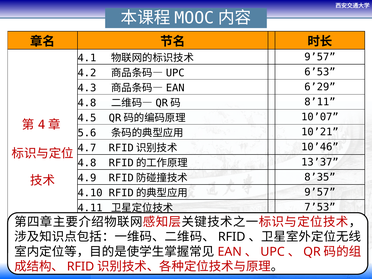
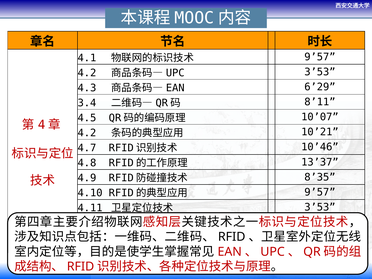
6’53 at (320, 72): 6’53 -> 3’53
4.8 at (87, 103): 4.8 -> 3.4
5.6 at (87, 133): 5.6 -> 4.2
7’53 at (320, 207): 7’53 -> 3’53
